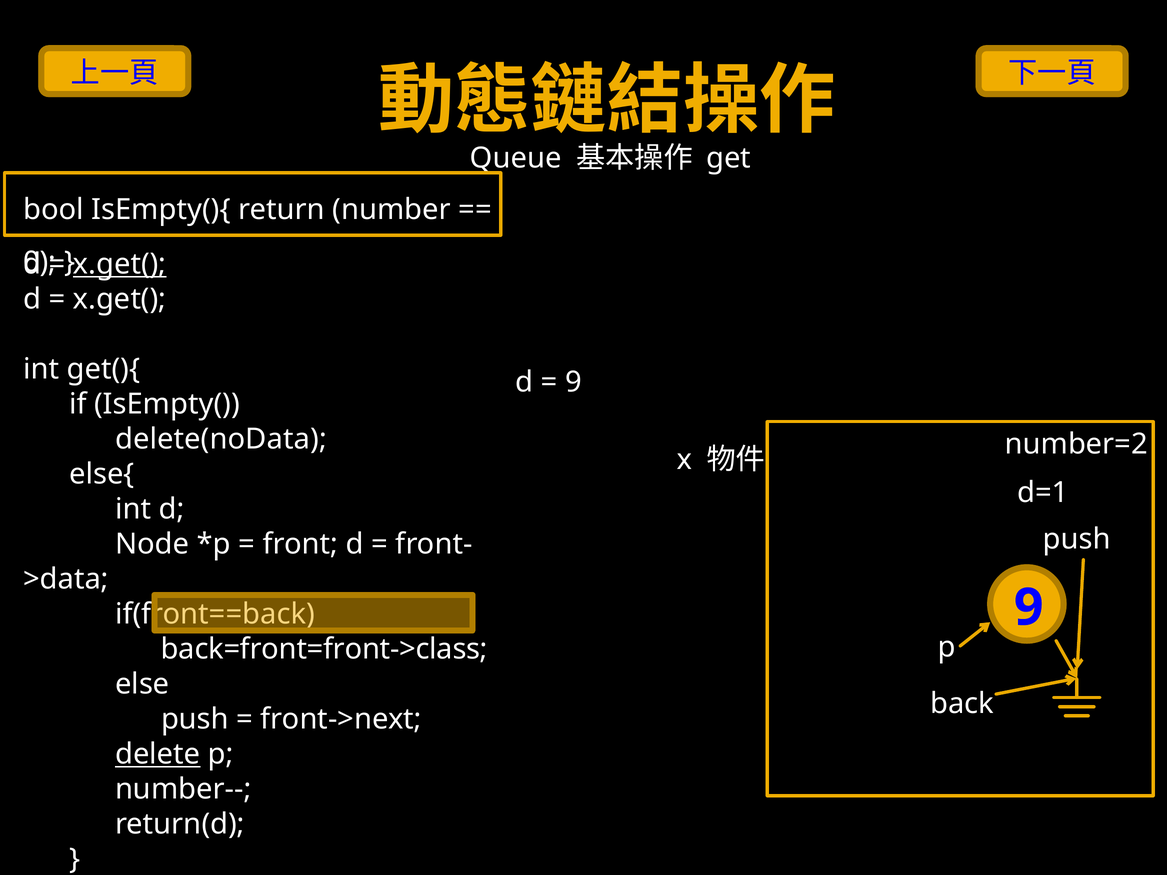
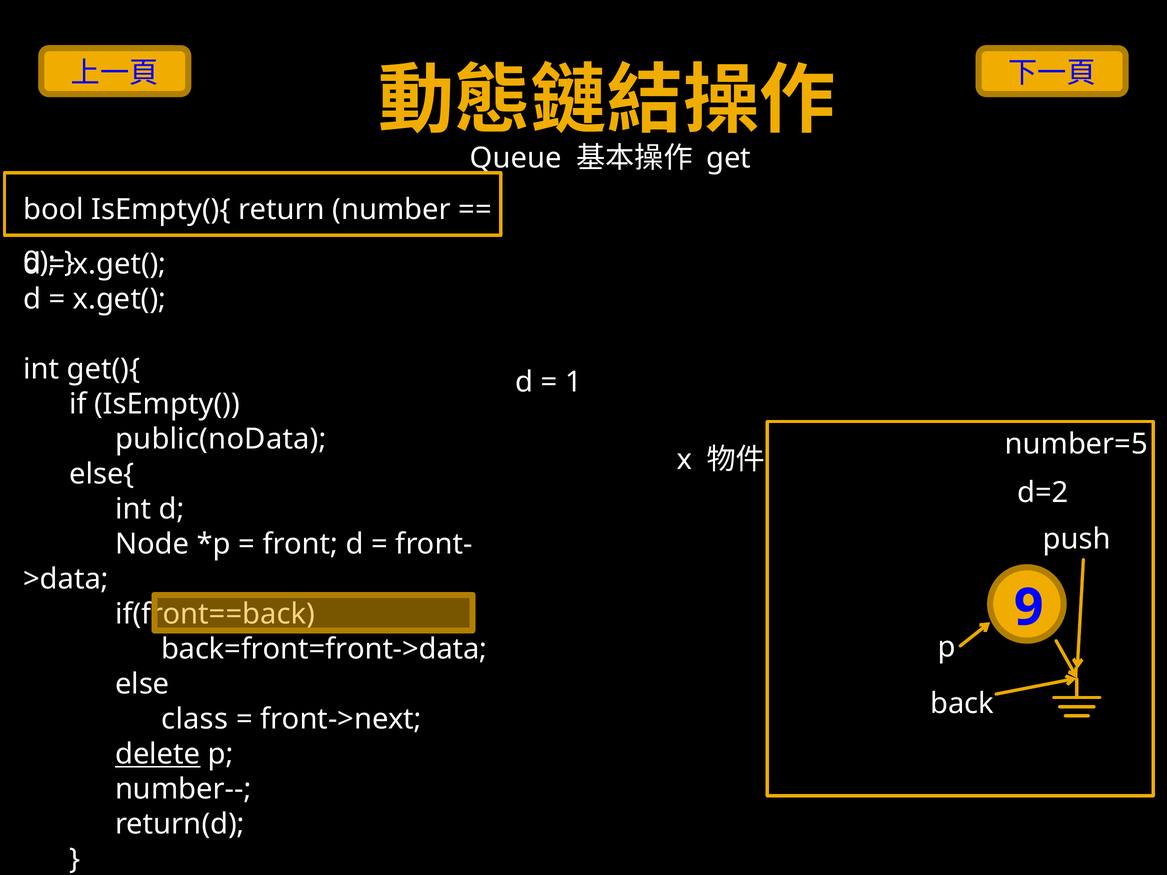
x.get( at (120, 264) underline: present -> none
9 at (573, 382): 9 -> 1
delete(noData: delete(noData -> public(noData
number=2: number=2 -> number=5
d=1: d=1 -> d=2
back=front=front->class: back=front=front->class -> back=front=front->data
push at (195, 719): push -> class
